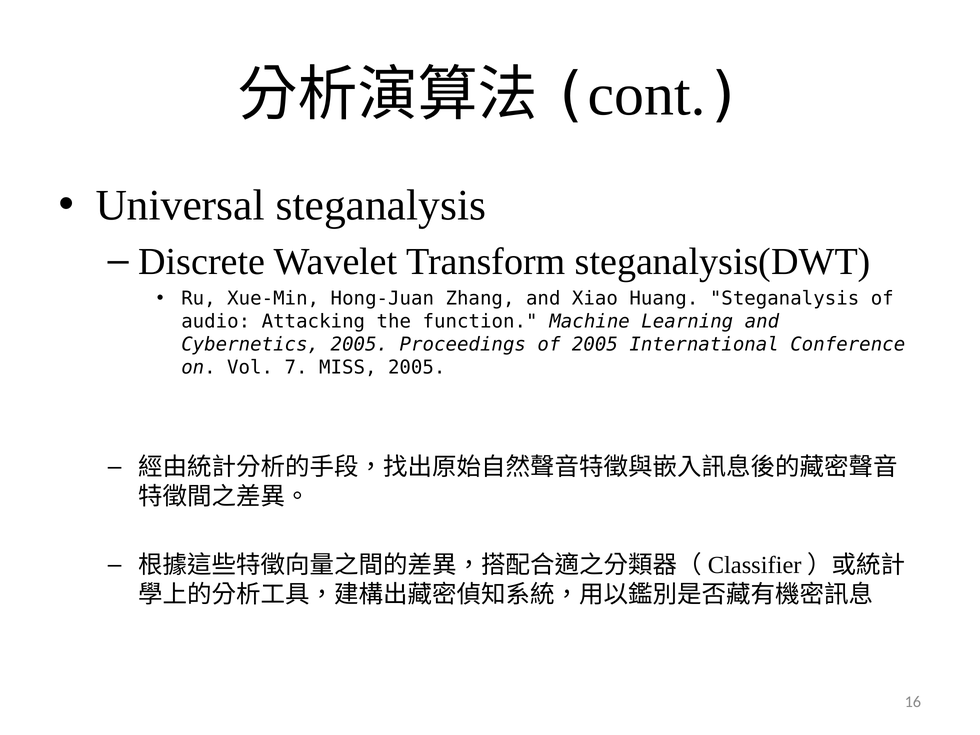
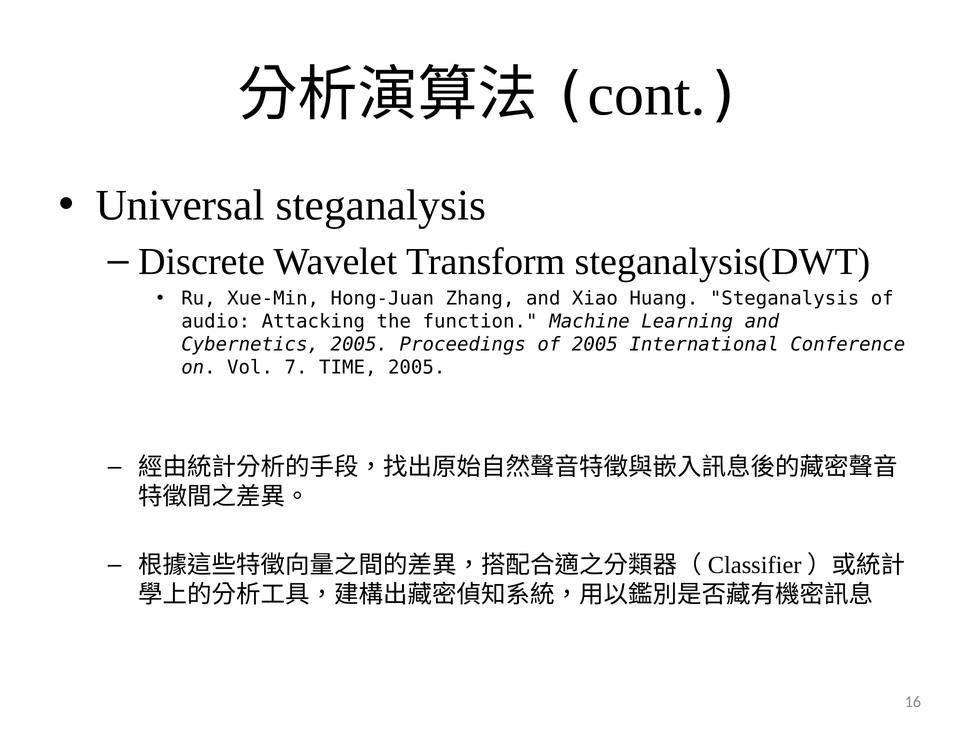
MISS: MISS -> TIME
